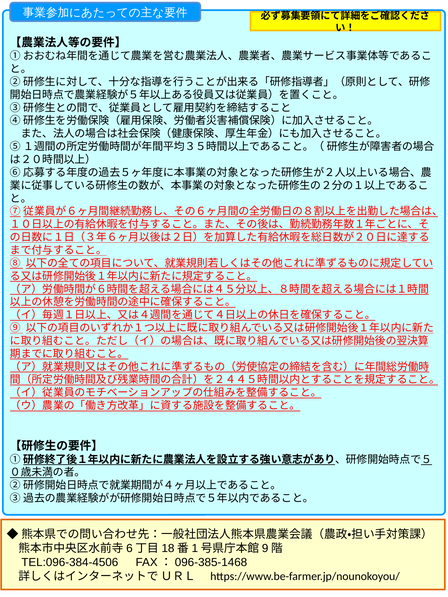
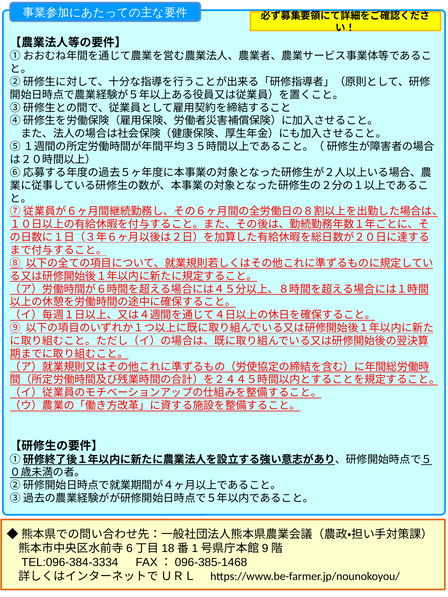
TEL:096-384-4506: TEL:096-384-4506 -> TEL:096-384-3334
